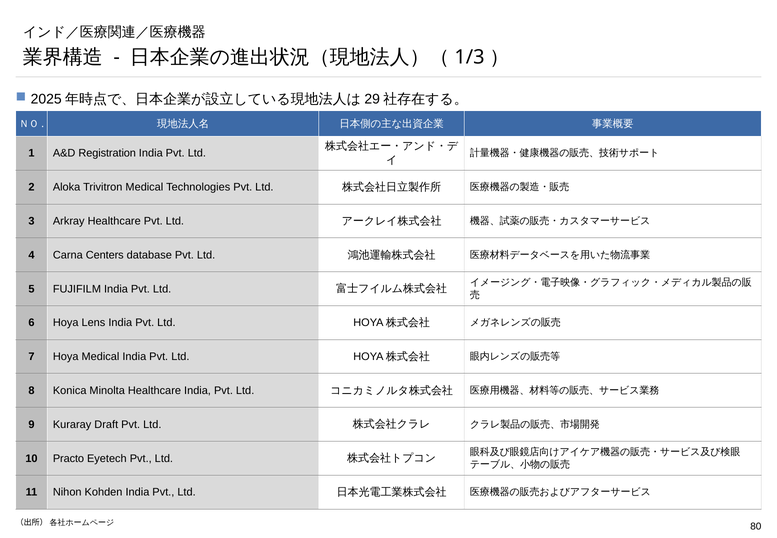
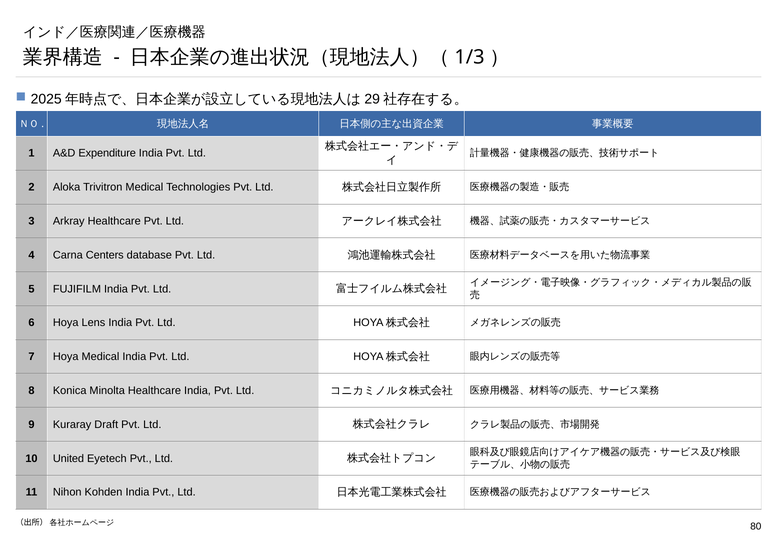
Registration: Registration -> Expenditure
Practo: Practo -> United
